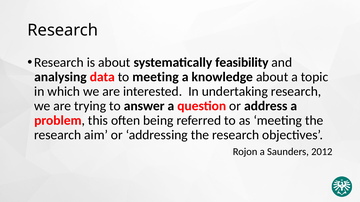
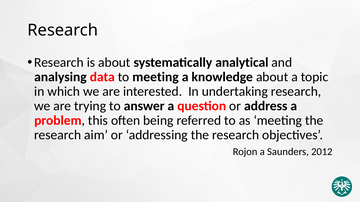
feasibility: feasibility -> analytical
